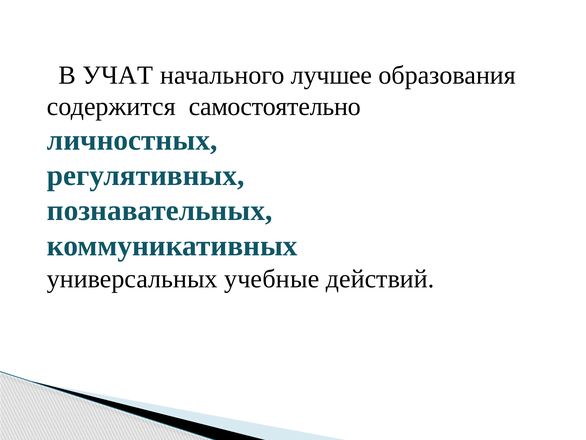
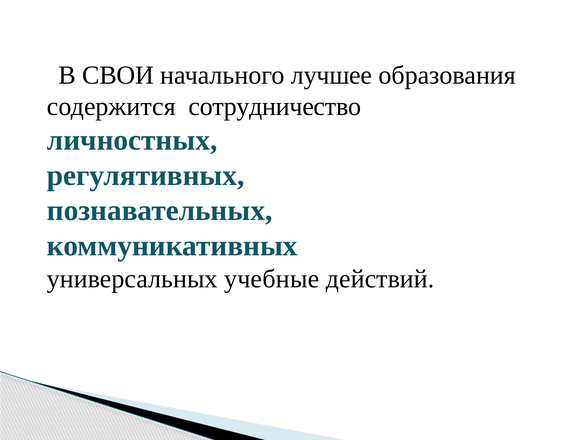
УЧАТ: УЧАТ -> СВОИ
самостоятельно: самостоятельно -> сотрудничество
